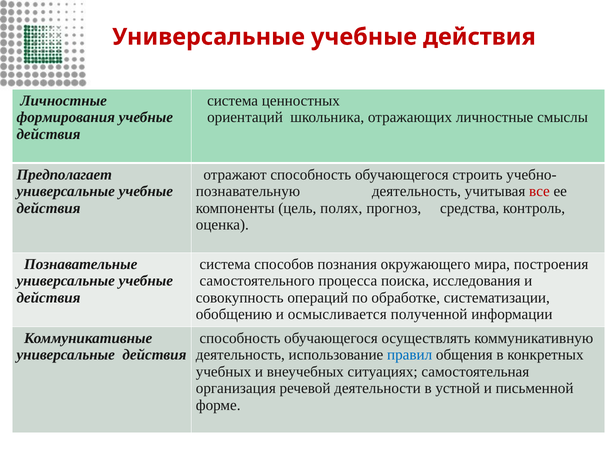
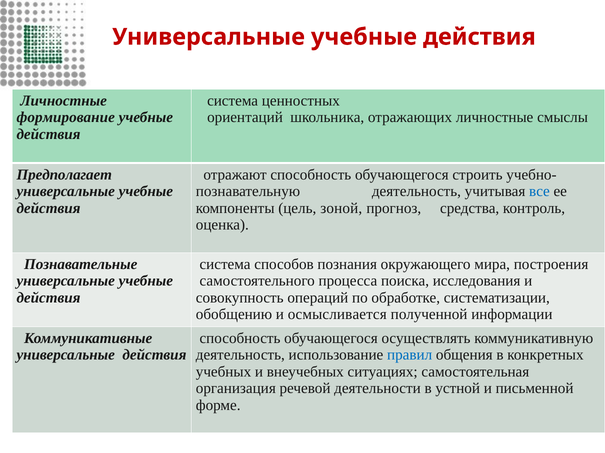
формирования: формирования -> формирование
все colour: red -> blue
полях: полях -> зоной
